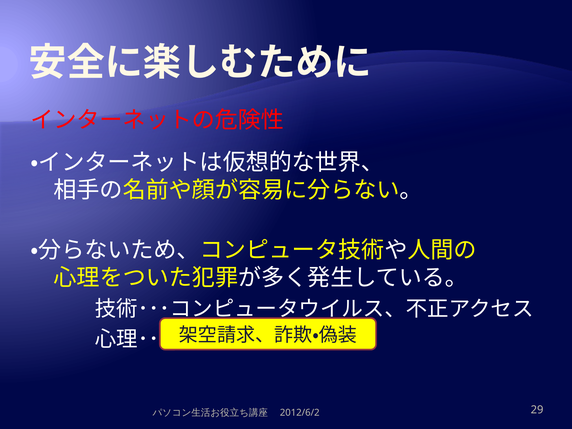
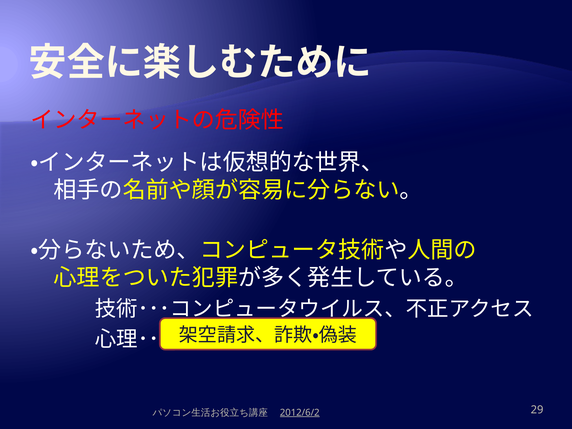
2012/6/2 underline: none -> present
